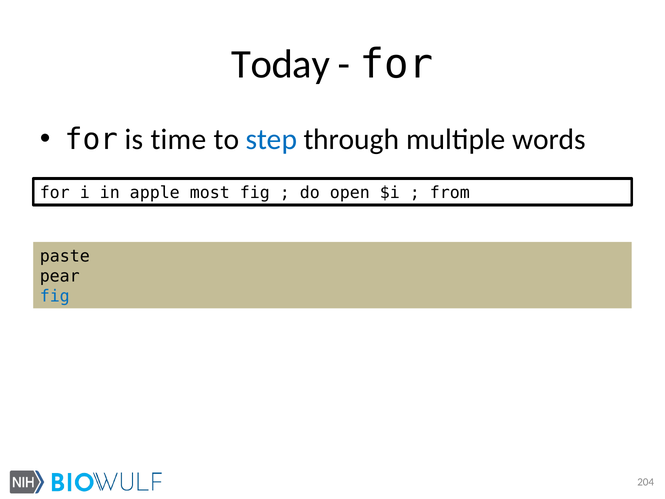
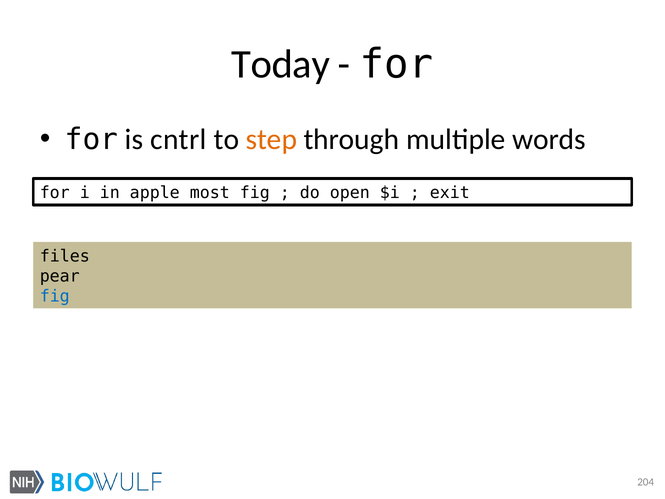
time: time -> cntrl
step colour: blue -> orange
from: from -> exit
paste: paste -> files
